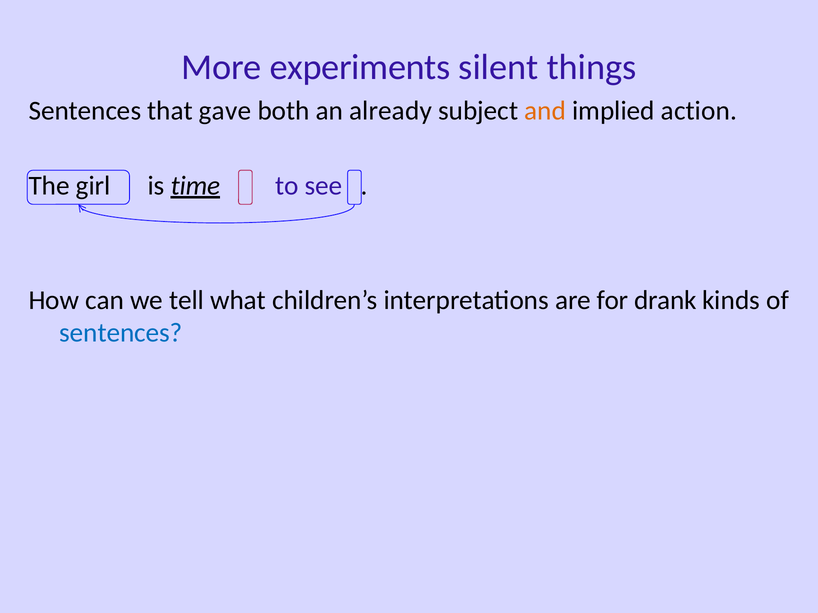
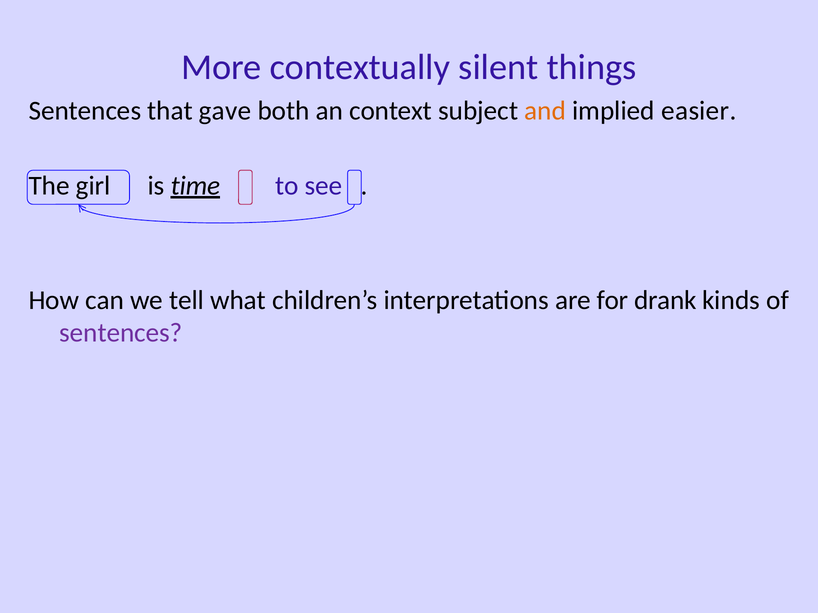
experiments: experiments -> contextually
already: already -> context
action: action -> easier
sentences at (121, 333) colour: blue -> purple
